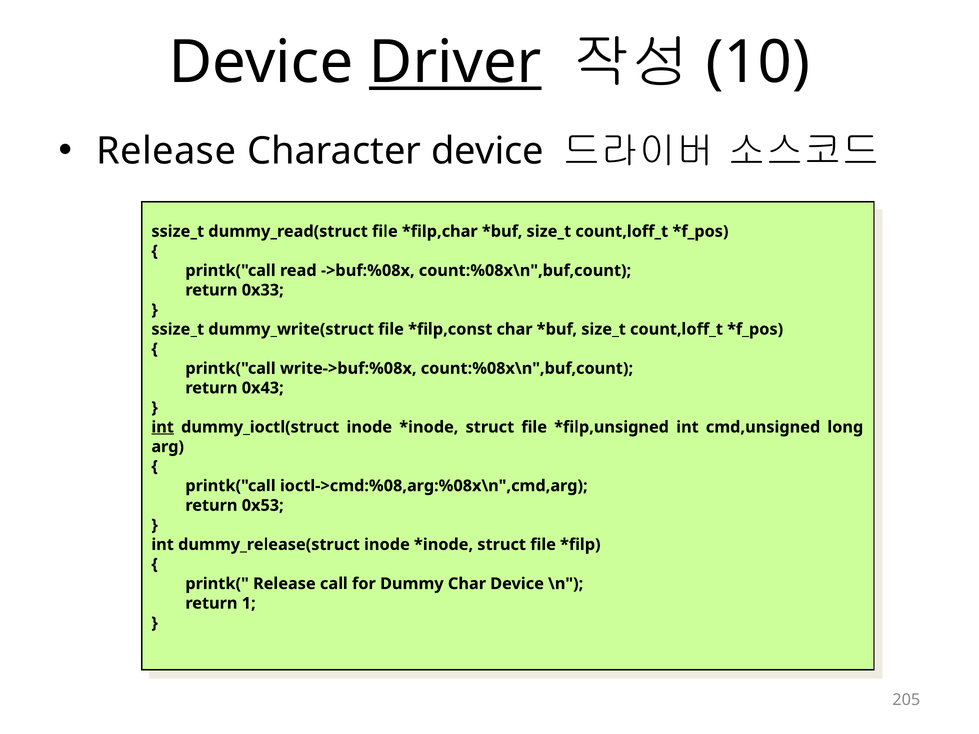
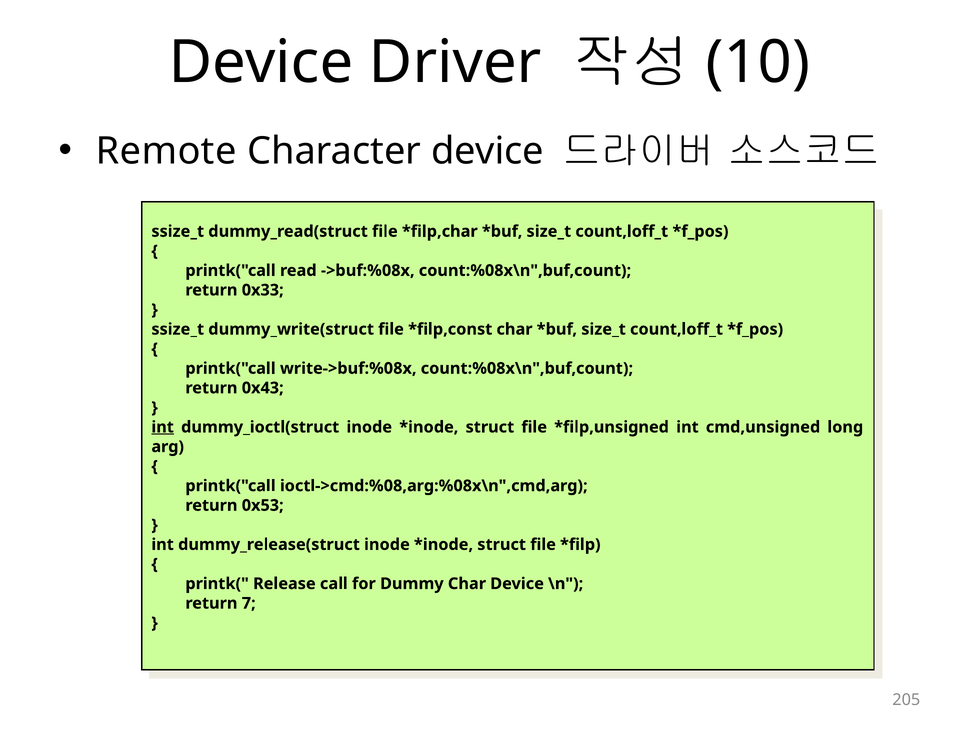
Driver underline: present -> none
Release at (166, 151): Release -> Remote
1: 1 -> 7
